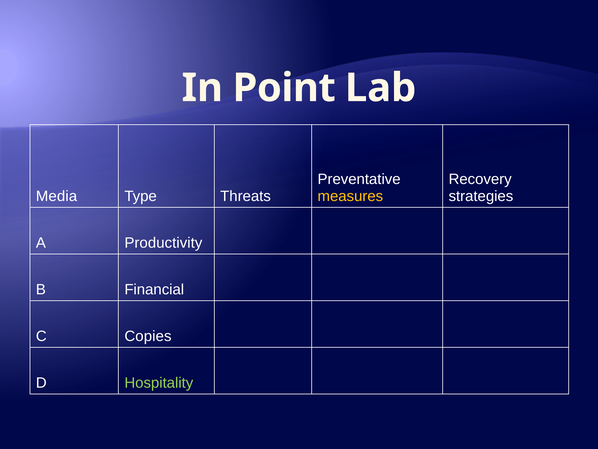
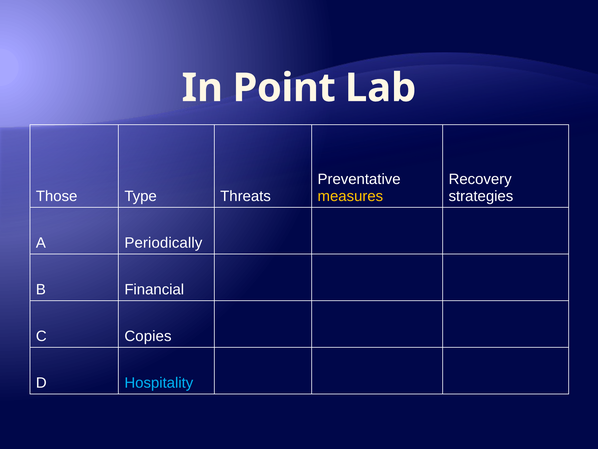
Media: Media -> Those
Productivity: Productivity -> Periodically
Hospitality colour: light green -> light blue
